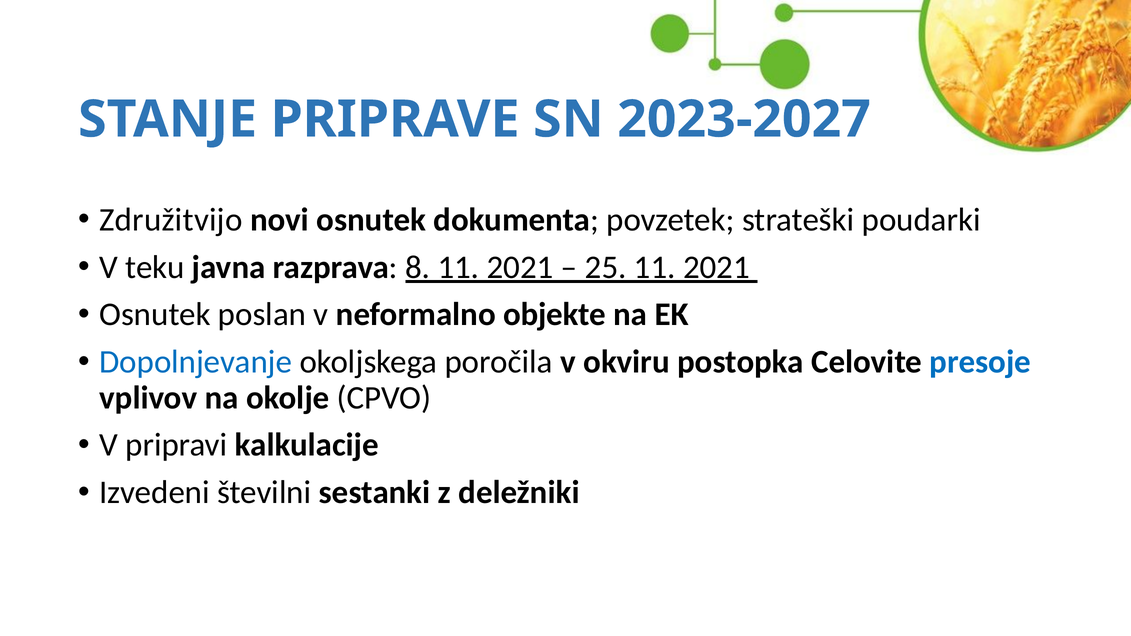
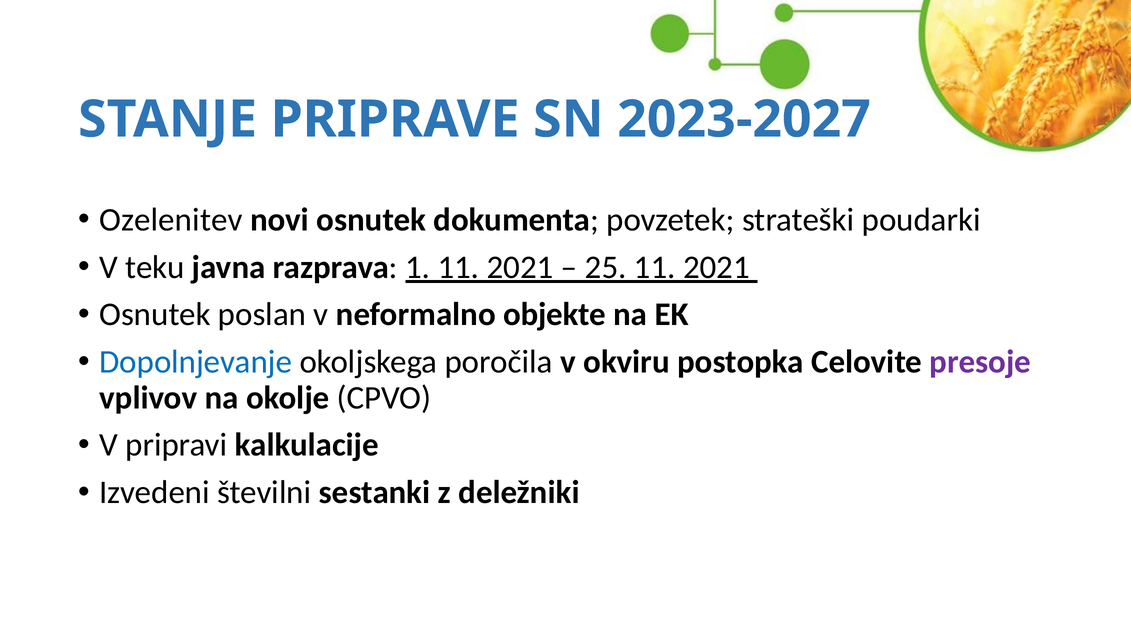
Združitvijo: Združitvijo -> Ozelenitev
8: 8 -> 1
presoje colour: blue -> purple
